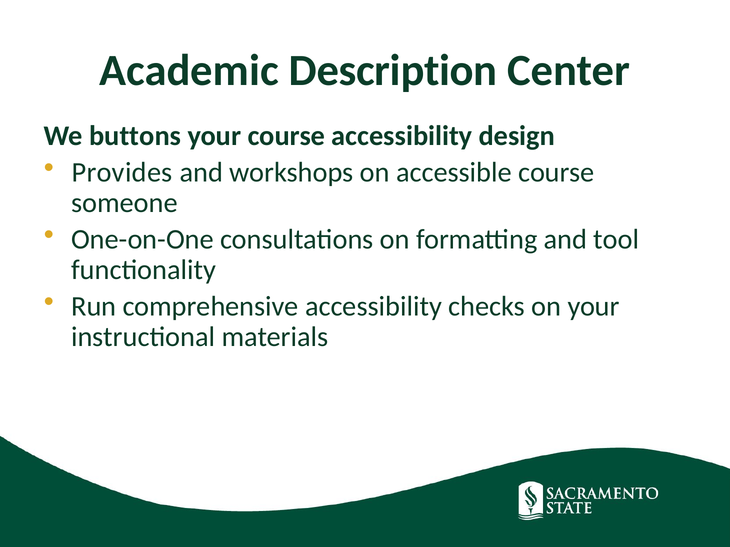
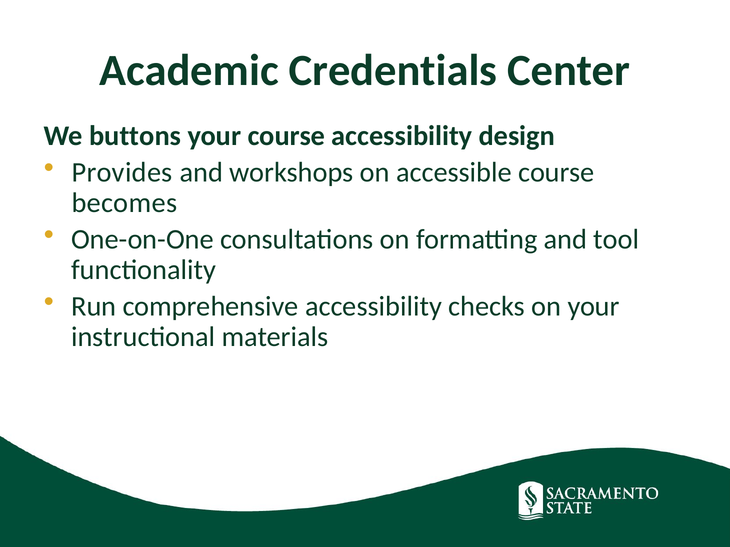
Description: Description -> Credentials
someone: someone -> becomes
